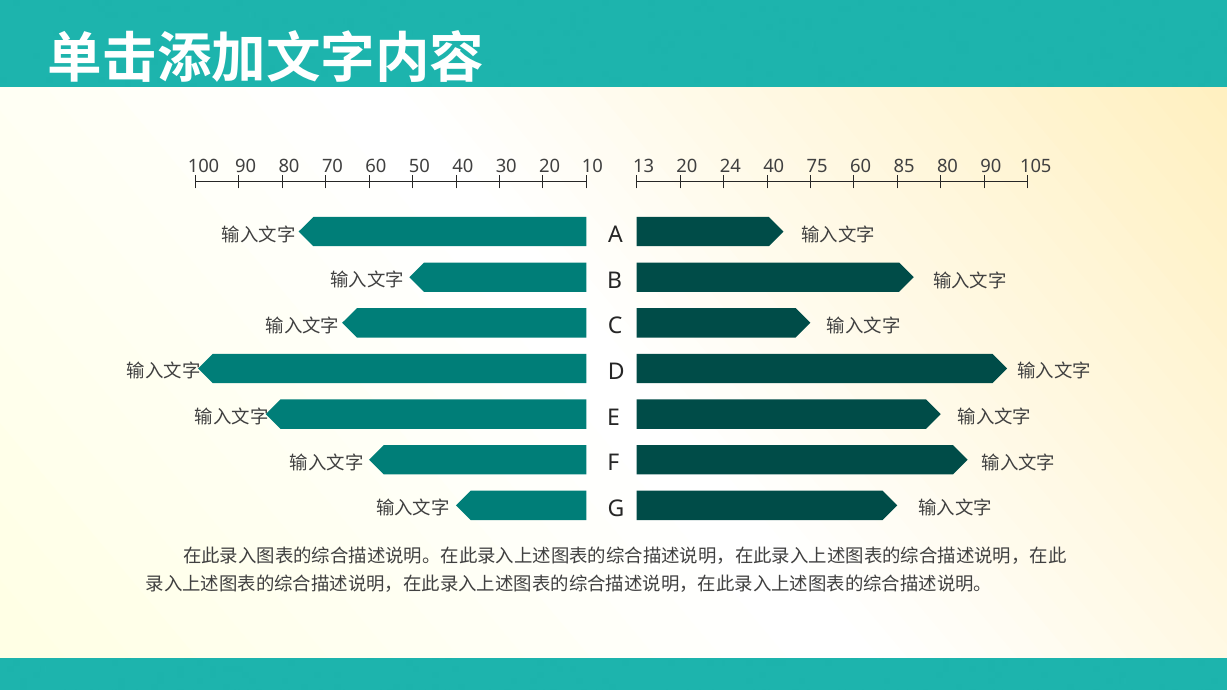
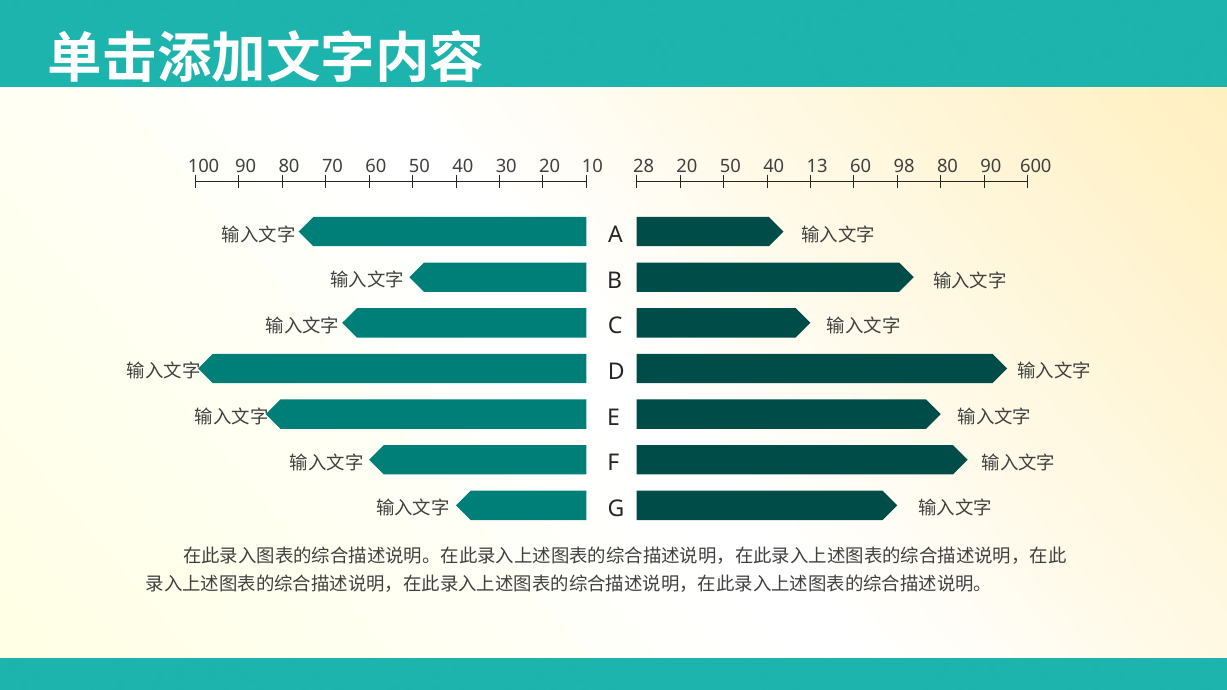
13: 13 -> 28
20 24: 24 -> 50
75: 75 -> 13
85: 85 -> 98
105: 105 -> 600
